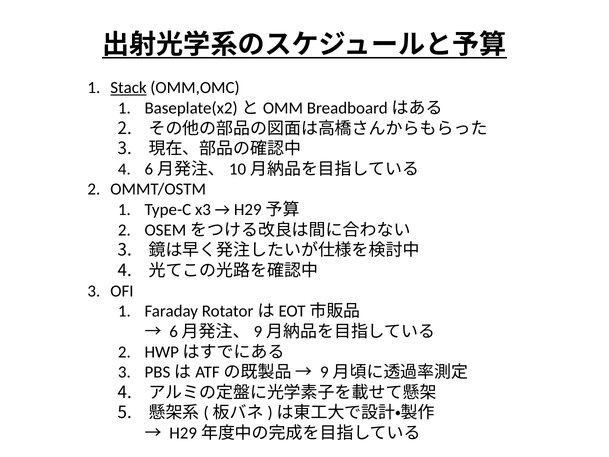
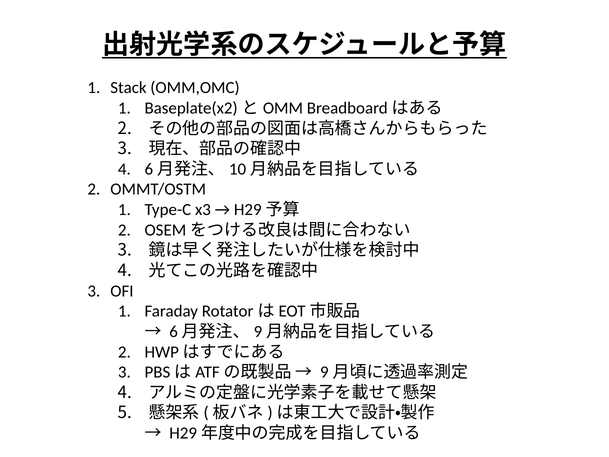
Stack underline: present -> none
